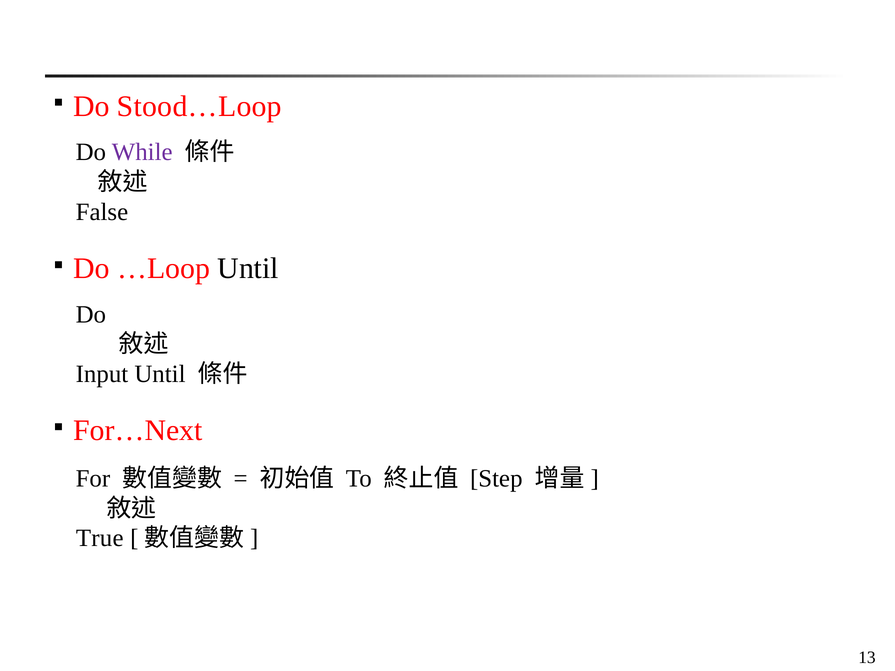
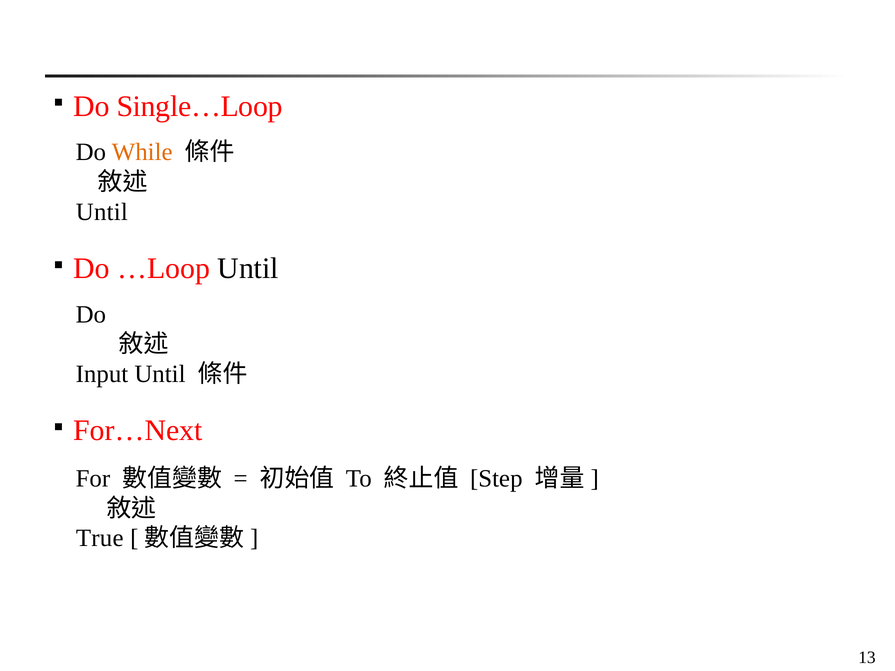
Stood…Loop: Stood…Loop -> Single…Loop
While colour: purple -> orange
False at (102, 212): False -> Until
